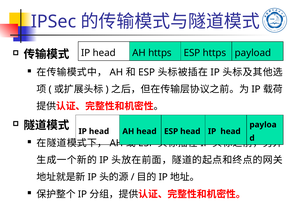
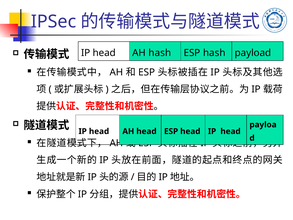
AH https: https -> hash
ESP https: https -> hash
